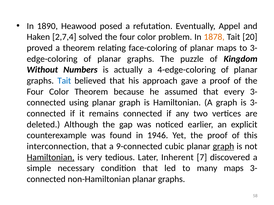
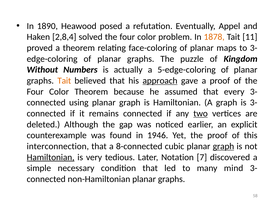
2,7,4: 2,7,4 -> 2,8,4
20: 20 -> 11
4-edge-coloring: 4-edge-coloring -> 5-edge-coloring
Tait at (64, 81) colour: blue -> orange
approach underline: none -> present
two underline: none -> present
9-connected: 9-connected -> 8-connected
Inherent: Inherent -> Notation
many maps: maps -> mind
